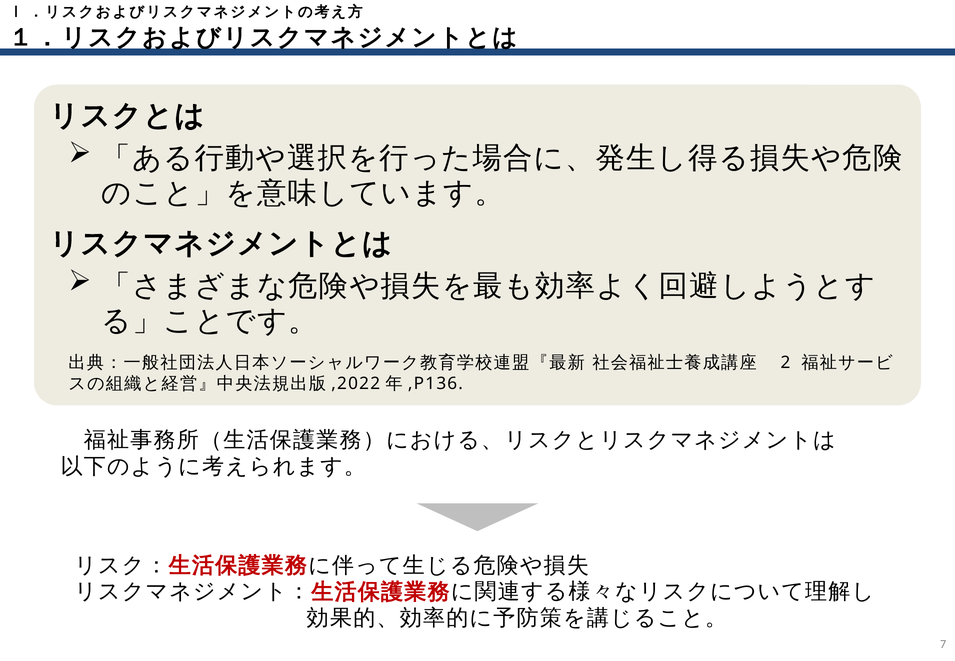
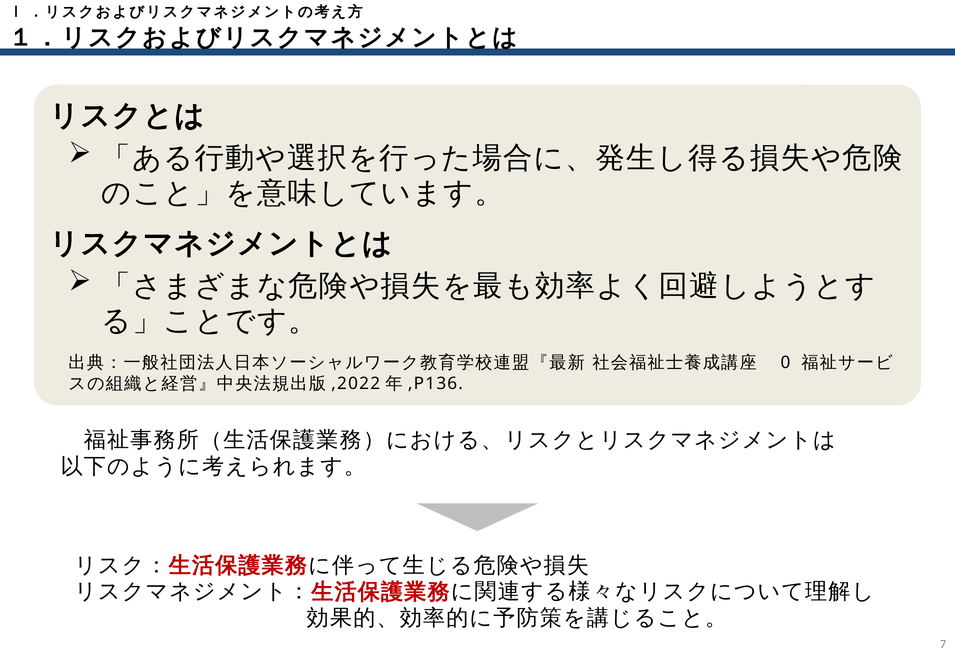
2: 2 -> 0
